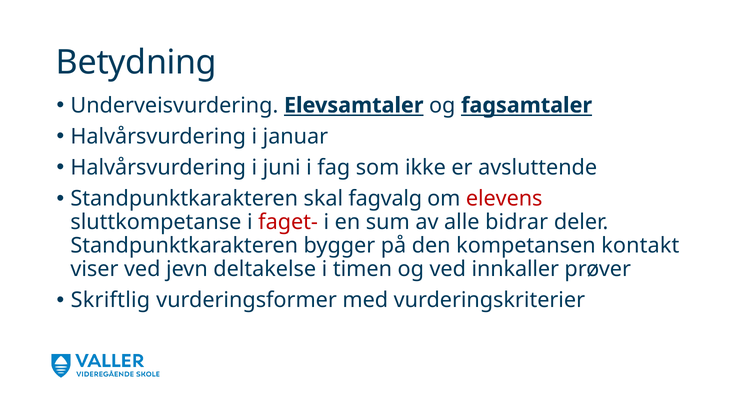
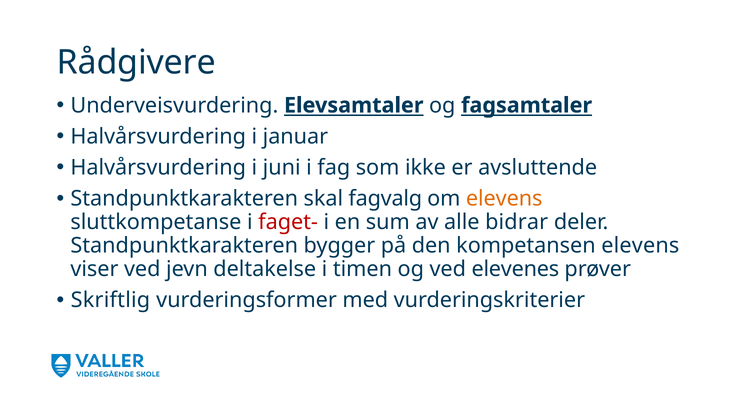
Betydning: Betydning -> Rådgivere
elevens at (504, 199) colour: red -> orange
kompetansen kontakt: kontakt -> elevens
innkaller: innkaller -> elevenes
